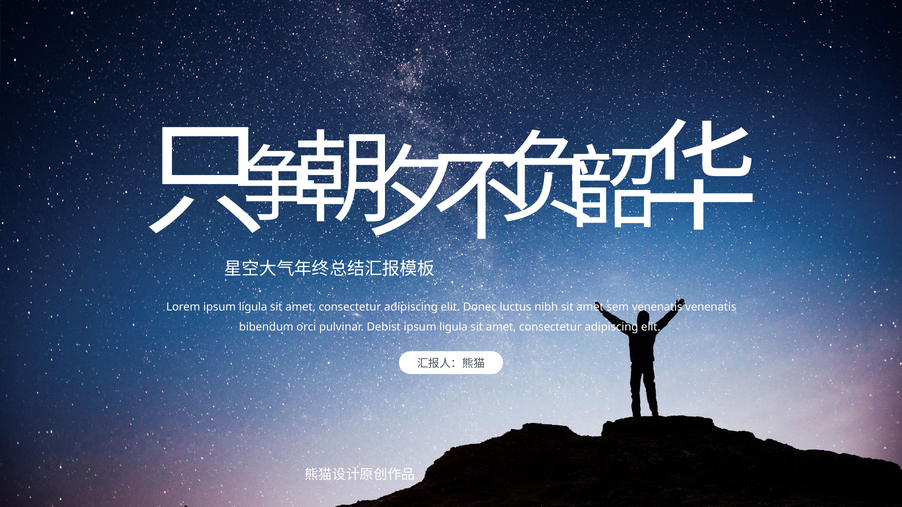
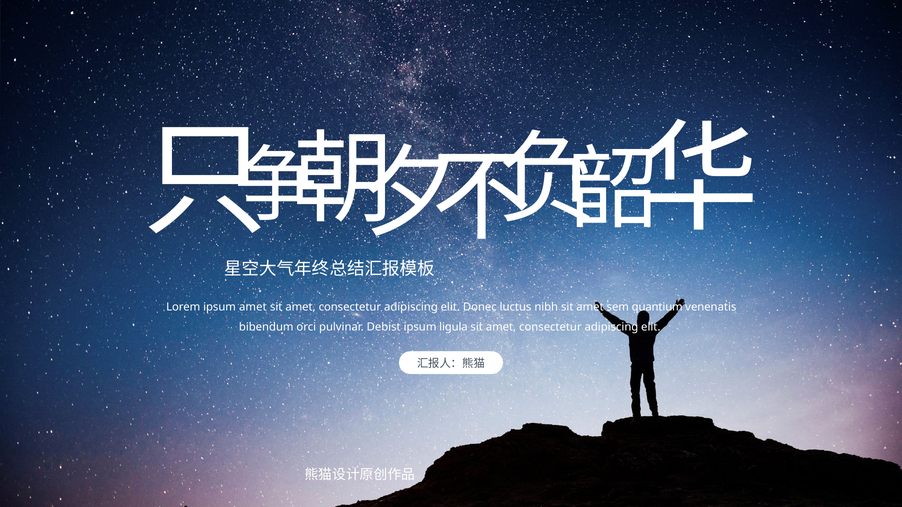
Lorem ipsum ligula: ligula -> amet
sem venenatis: venenatis -> quantium
